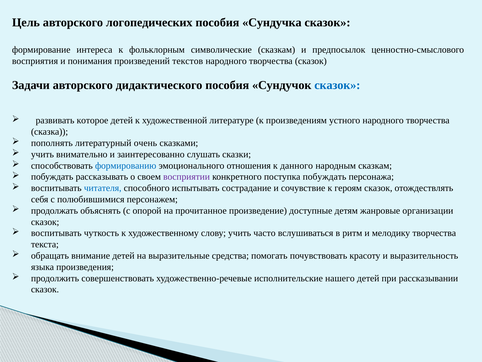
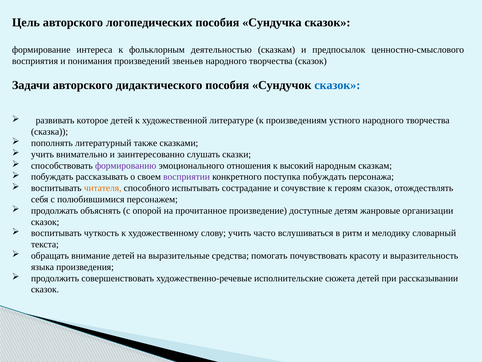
символические: символические -> деятельностью
текстов: текстов -> звеньев
очень: очень -> также
формированию colour: blue -> purple
данного: данного -> высокий
читателя colour: blue -> orange
мелодику творчества: творчества -> словарный
нашего: нашего -> сюжета
